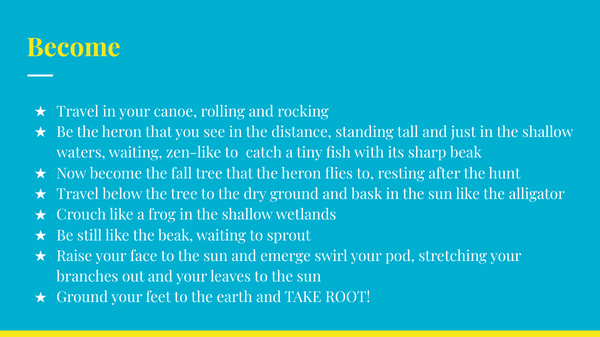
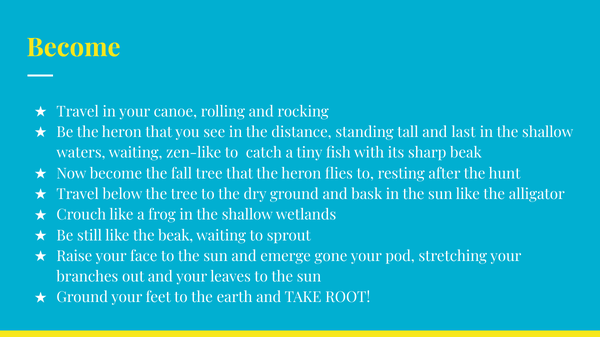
just: just -> last
swirl: swirl -> gone
